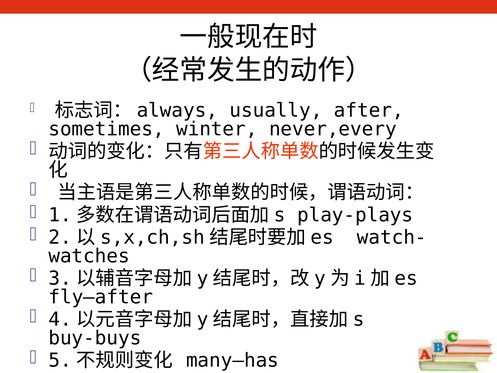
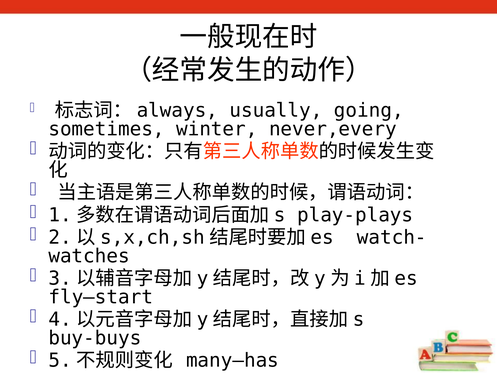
after: after -> going
fly—after: fly—after -> fly—start
